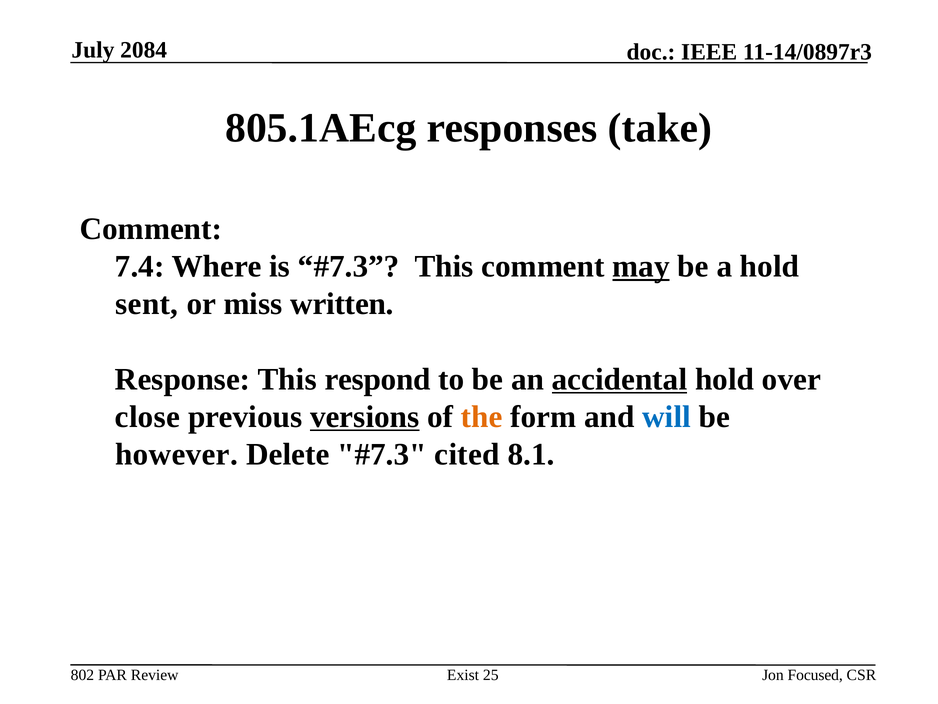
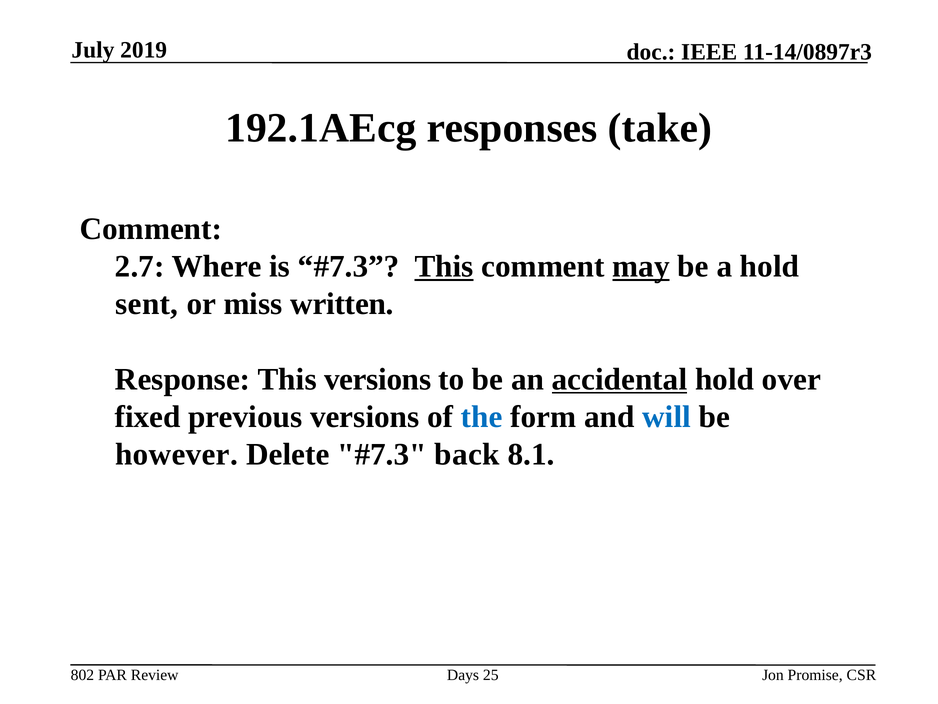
2084: 2084 -> 2019
805.1AEcg: 805.1AEcg -> 192.1AEcg
7.4: 7.4 -> 2.7
This at (444, 266) underline: none -> present
This respond: respond -> versions
close: close -> fixed
versions at (365, 417) underline: present -> none
the colour: orange -> blue
cited: cited -> back
Exist: Exist -> Days
Focused: Focused -> Promise
